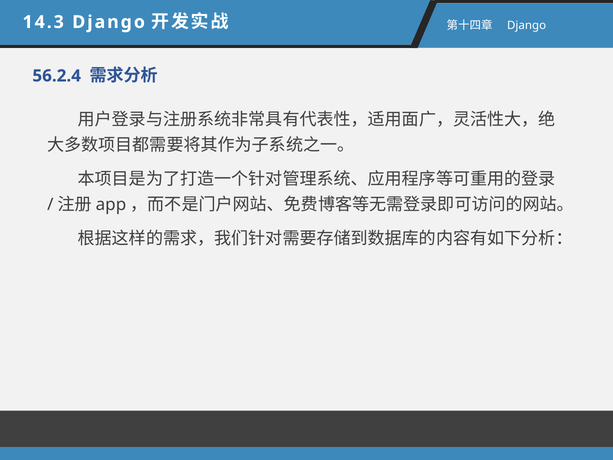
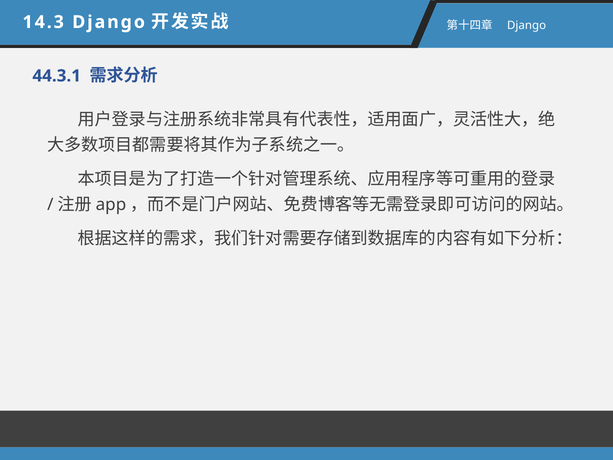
56.2.4: 56.2.4 -> 44.3.1
